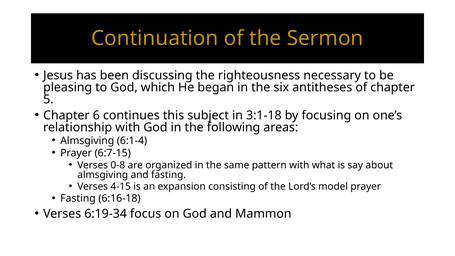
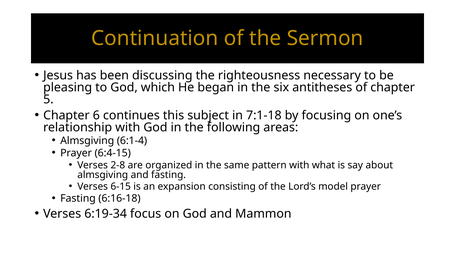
3:1-18: 3:1-18 -> 7:1-18
6:7-15: 6:7-15 -> 6:4-15
0-8: 0-8 -> 2-8
4-15: 4-15 -> 6-15
